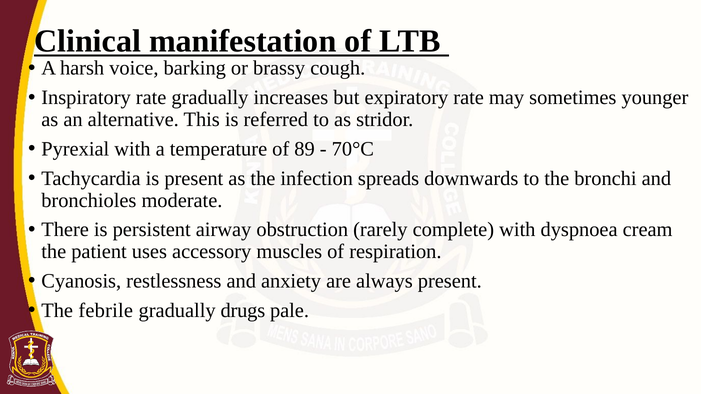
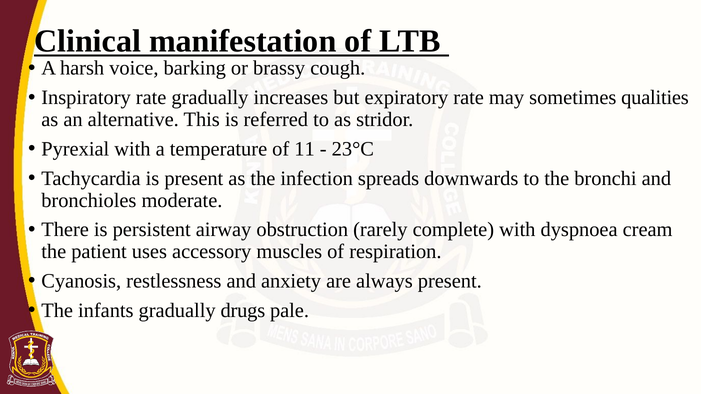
younger: younger -> qualities
89: 89 -> 11
70°C: 70°C -> 23°C
febrile: febrile -> infants
